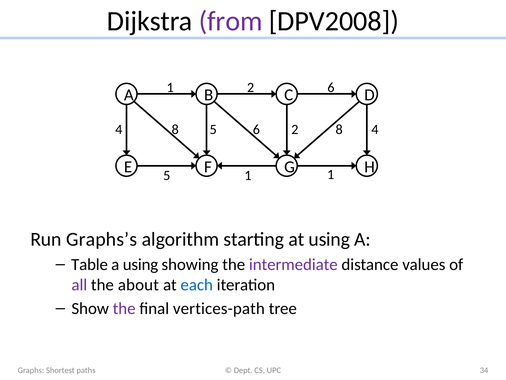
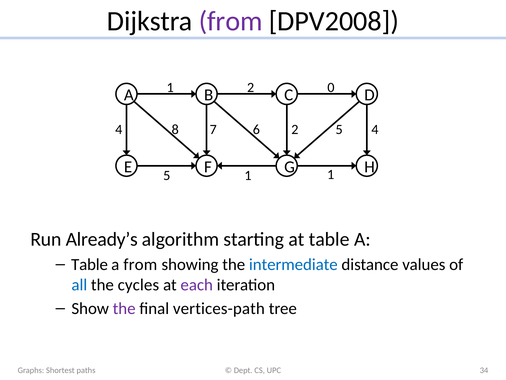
2 6: 6 -> 0
8 5: 5 -> 7
2 8: 8 -> 5
Graphs’s: Graphs’s -> Already’s
at using: using -> table
a using: using -> from
intermediate colour: purple -> blue
all colour: purple -> blue
about: about -> cycles
each colour: blue -> purple
